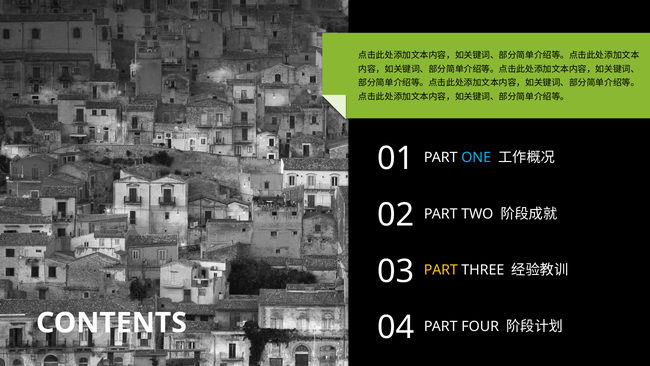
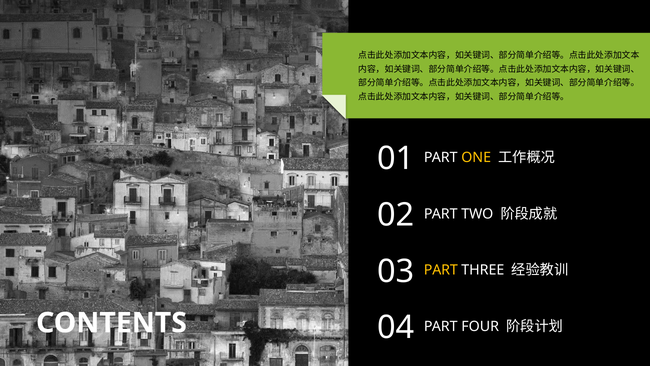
ONE colour: light blue -> yellow
